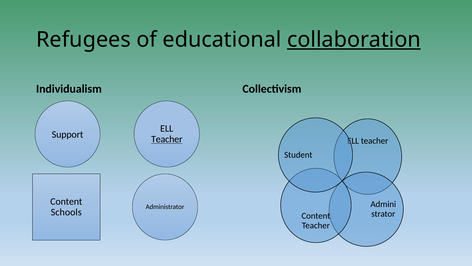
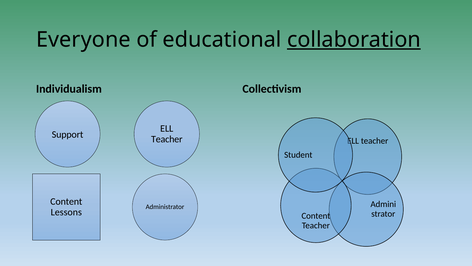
Refugees: Refugees -> Everyone
Teacher at (167, 139) underline: present -> none
Schools: Schools -> Lessons
